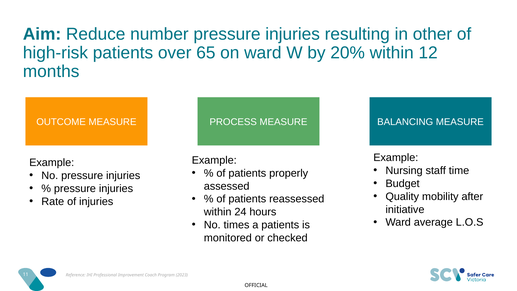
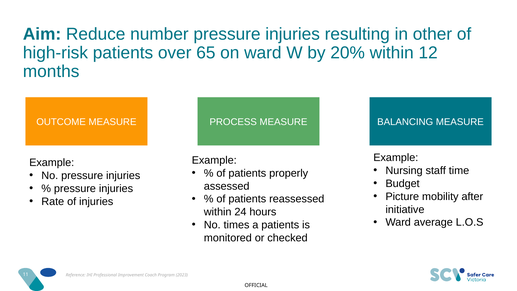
Quality: Quality -> Picture
